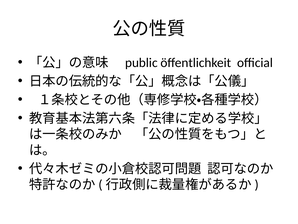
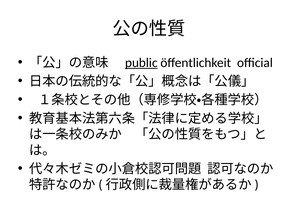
public underline: none -> present
